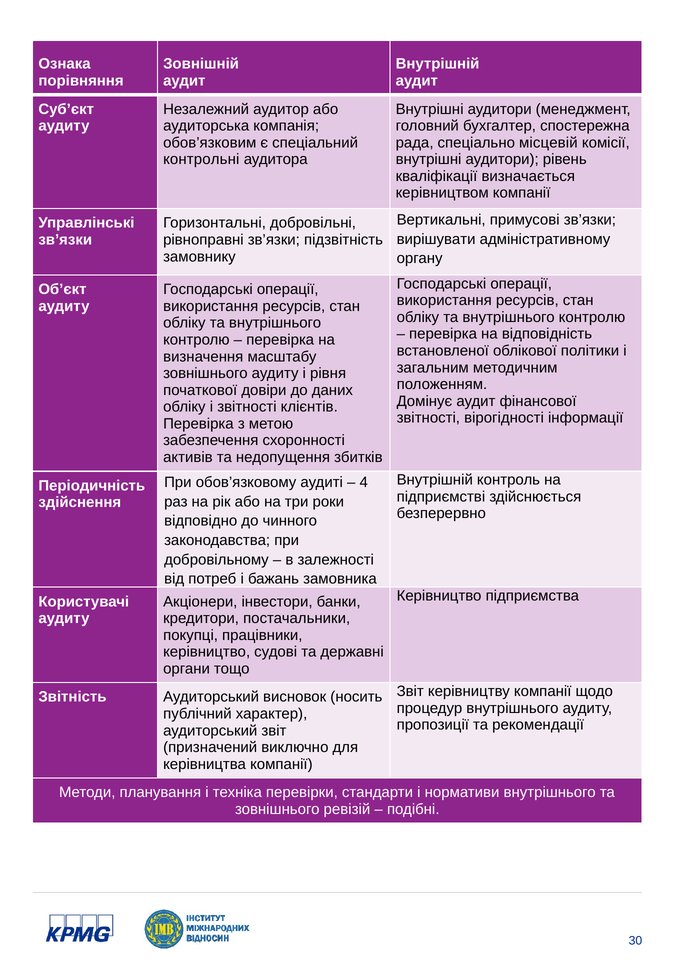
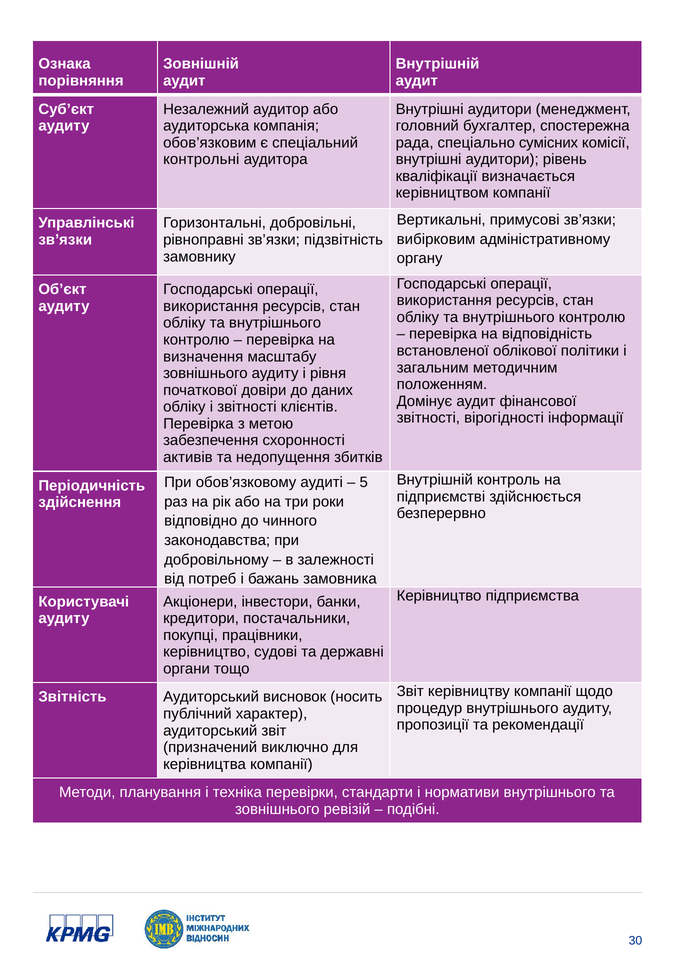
місцевій: місцевій -> сумісних
вирішувати: вирішувати -> вибірковим
4: 4 -> 5
